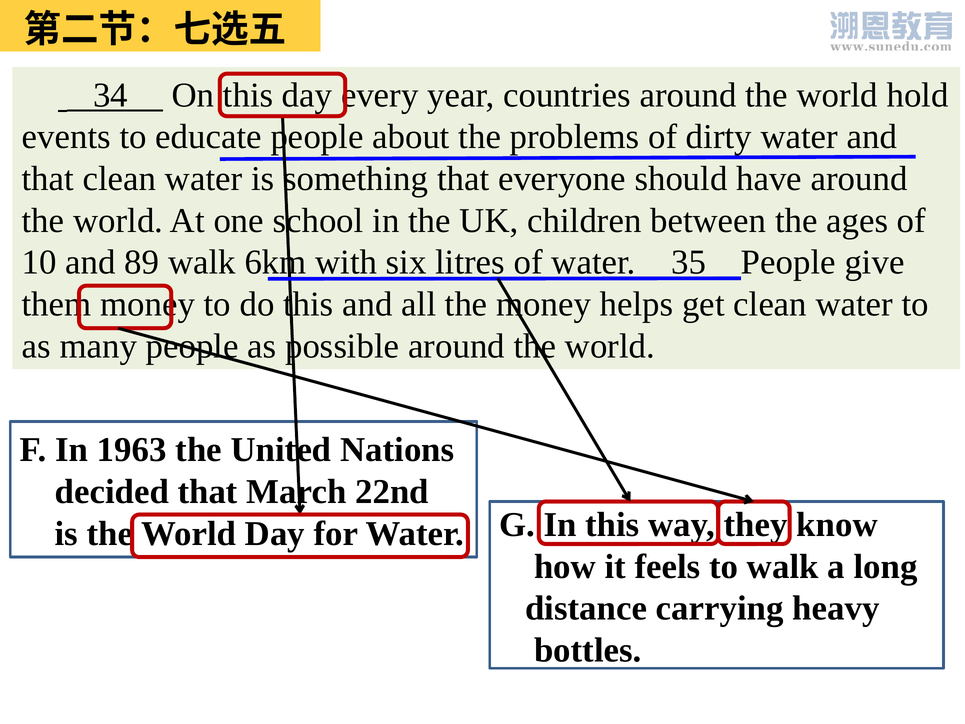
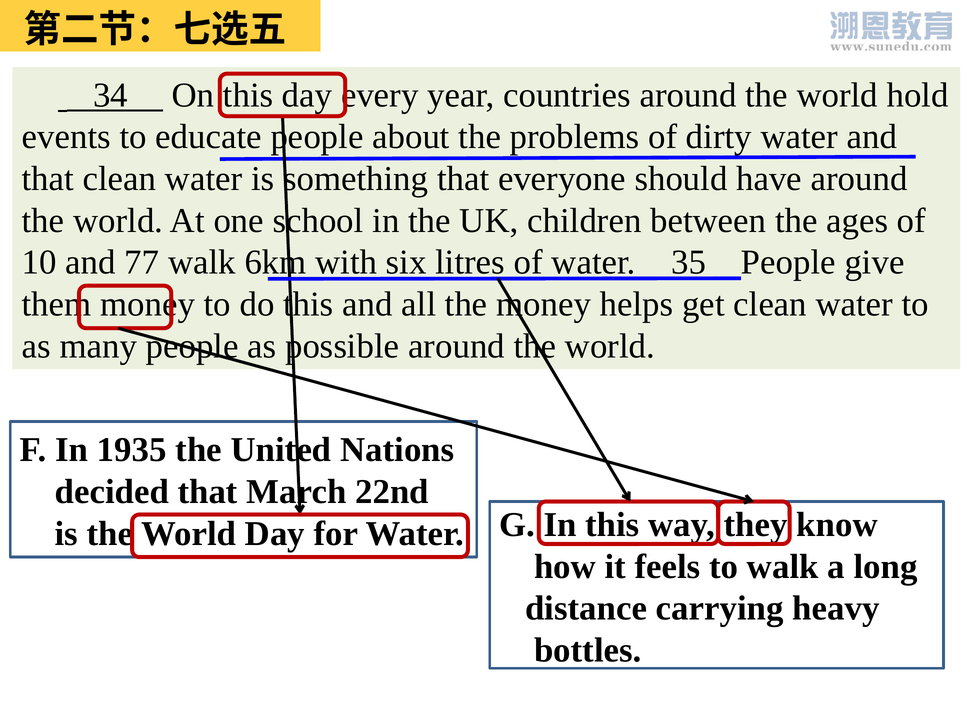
89: 89 -> 77
1963: 1963 -> 1935
